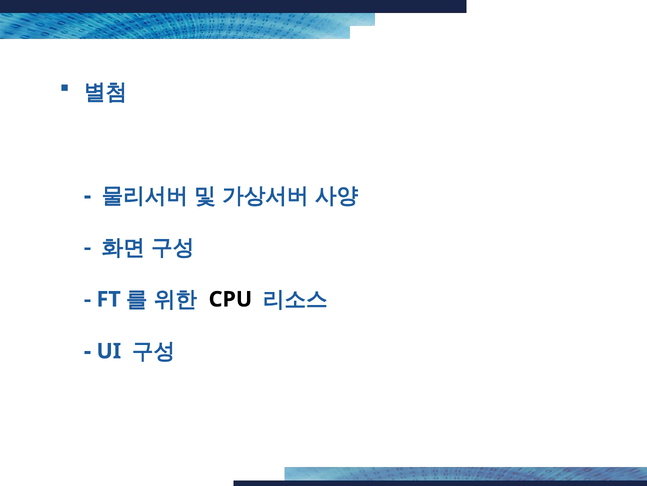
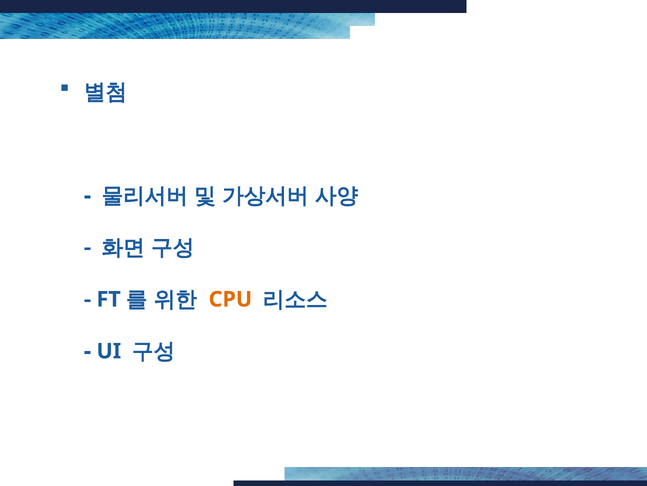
CPU colour: black -> orange
